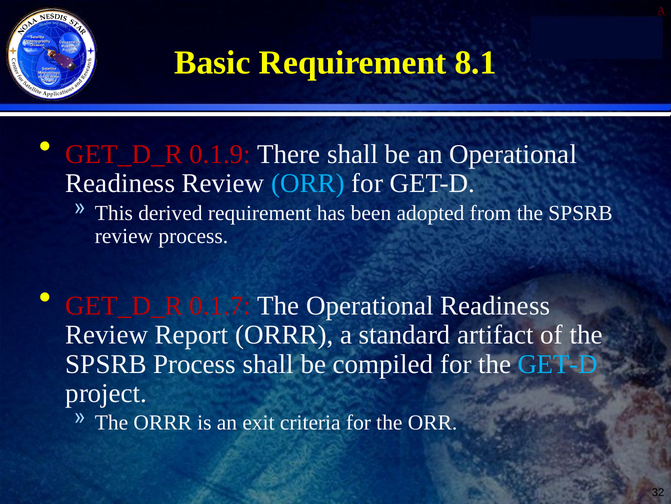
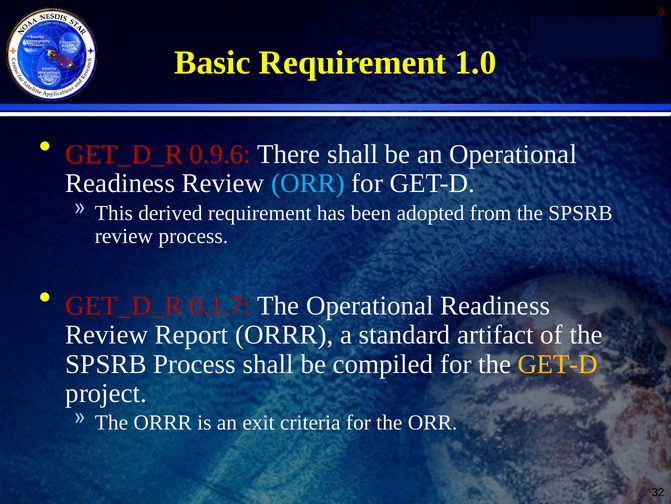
8.1: 8.1 -> 1.0
0.1.9: 0.1.9 -> 0.9.6
GET-D at (558, 364) colour: light blue -> yellow
